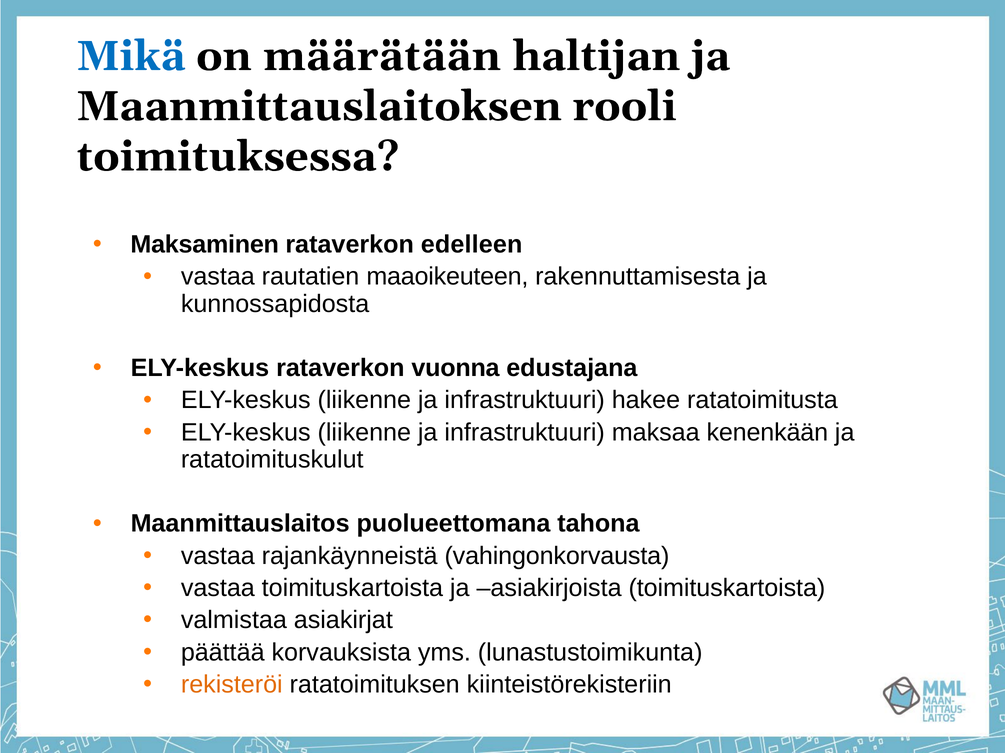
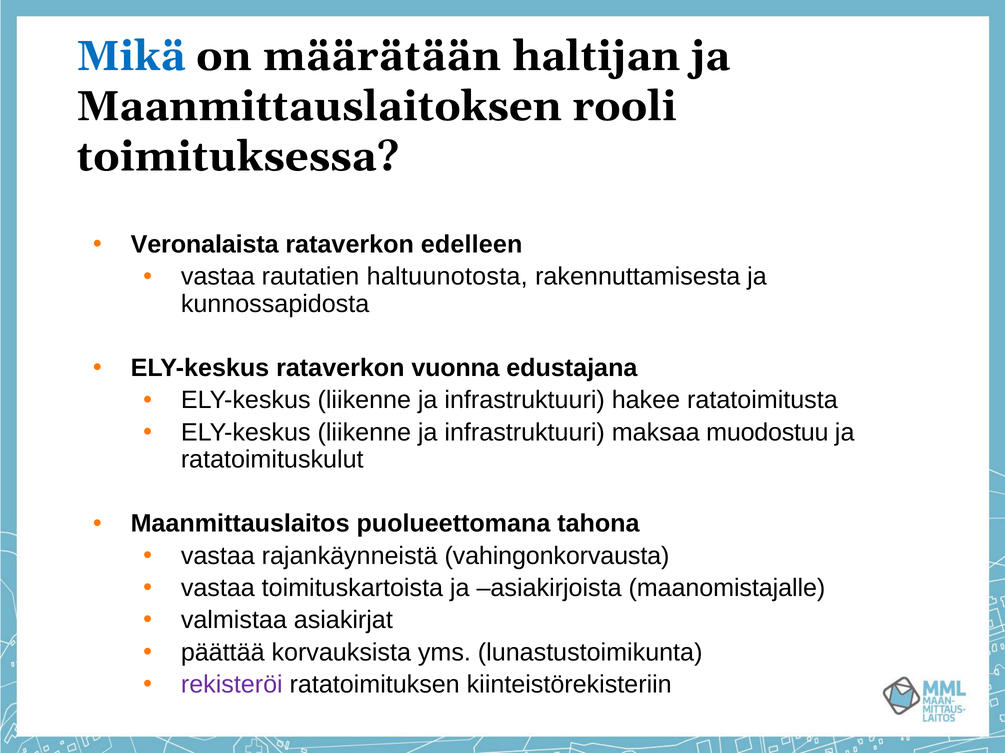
Maksaminen: Maksaminen -> Veronalaista
maaoikeuteen: maaoikeuteen -> haltuunotosta
kenenkään: kenenkään -> muodostuu
asiakirjoista toimituskartoista: toimituskartoista -> maanomistajalle
rekisteröi colour: orange -> purple
